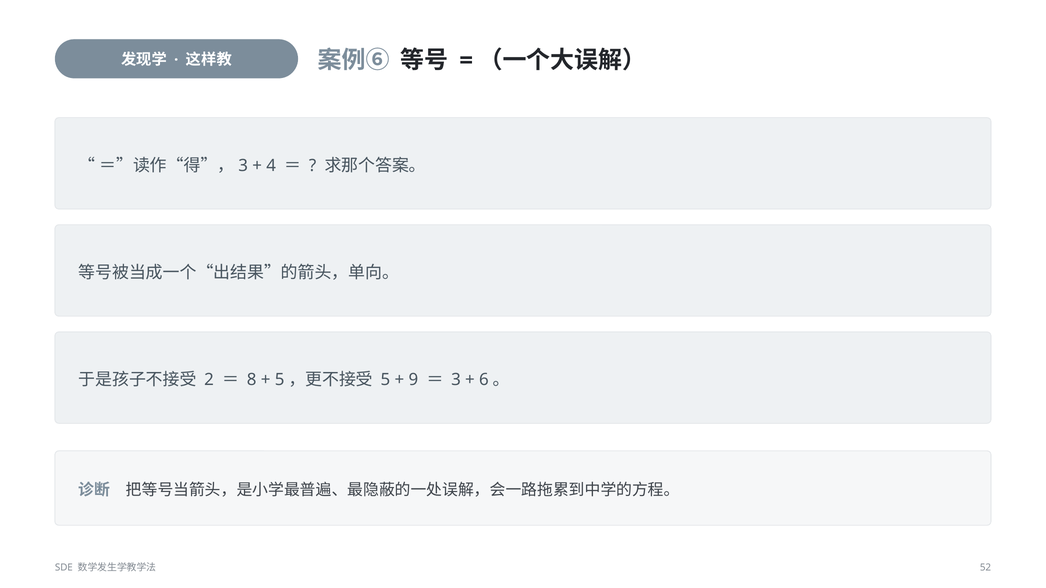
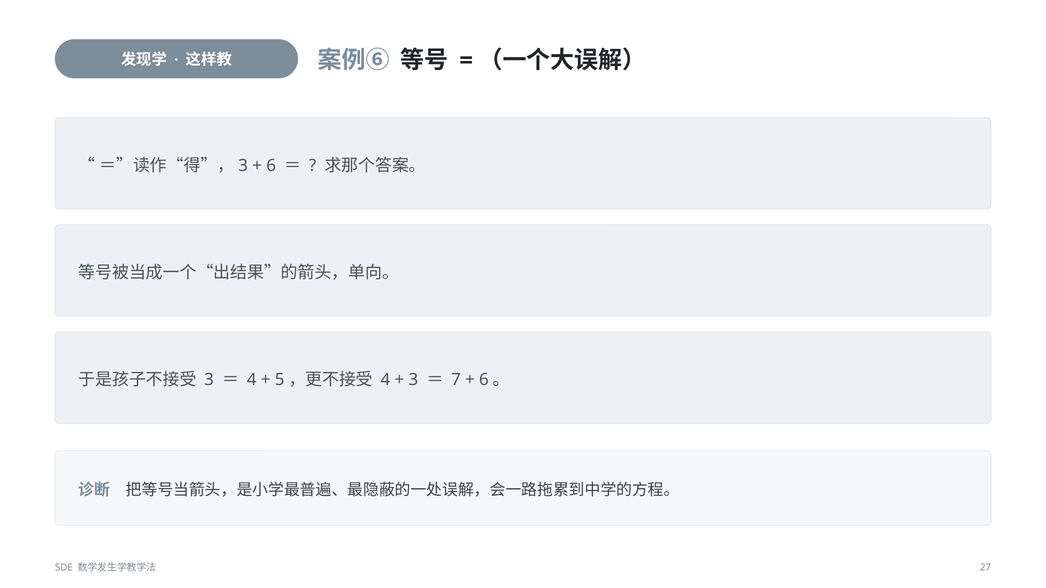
4: 4 -> 6
2 at (209, 380): 2 -> 3
8 at (252, 380): 8 -> 4
5 at (385, 380): 5 -> 4
9 at (413, 380): 9 -> 3
3: 3 -> 7
52: 52 -> 27
